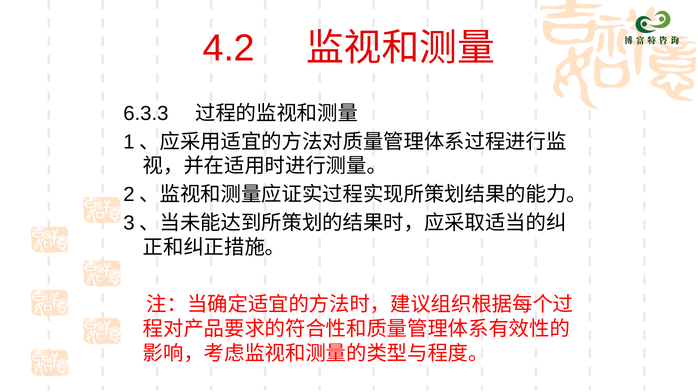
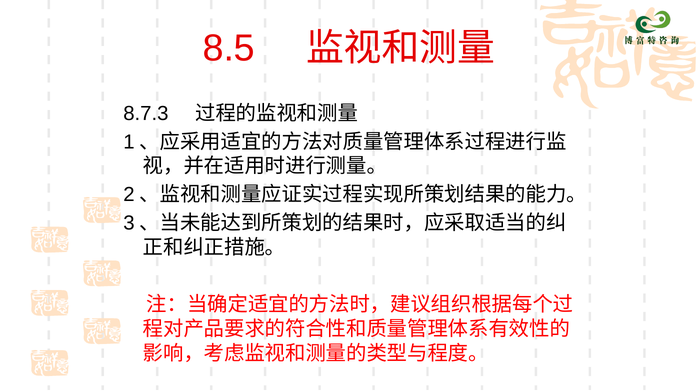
4.2: 4.2 -> 8.5
6.3.3: 6.3.3 -> 8.7.3
